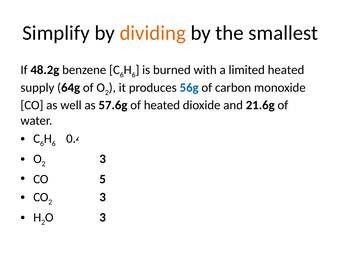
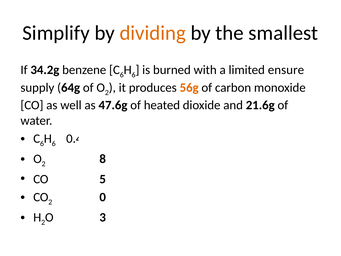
48.2g: 48.2g -> 34.2g
limited heated: heated -> ensure
56g colour: blue -> orange
57.6g: 57.6g -> 47.6g
3 at (103, 159): 3 -> 8
3 at (103, 197): 3 -> 0
